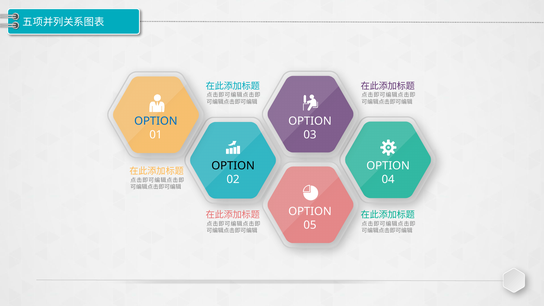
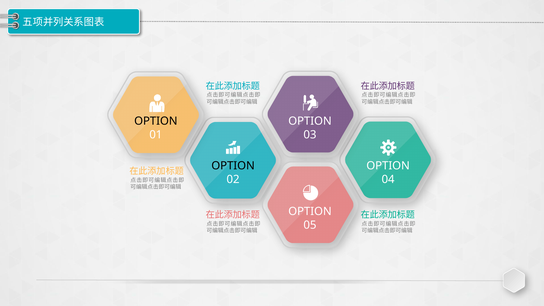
OPTION at (156, 121) colour: blue -> black
